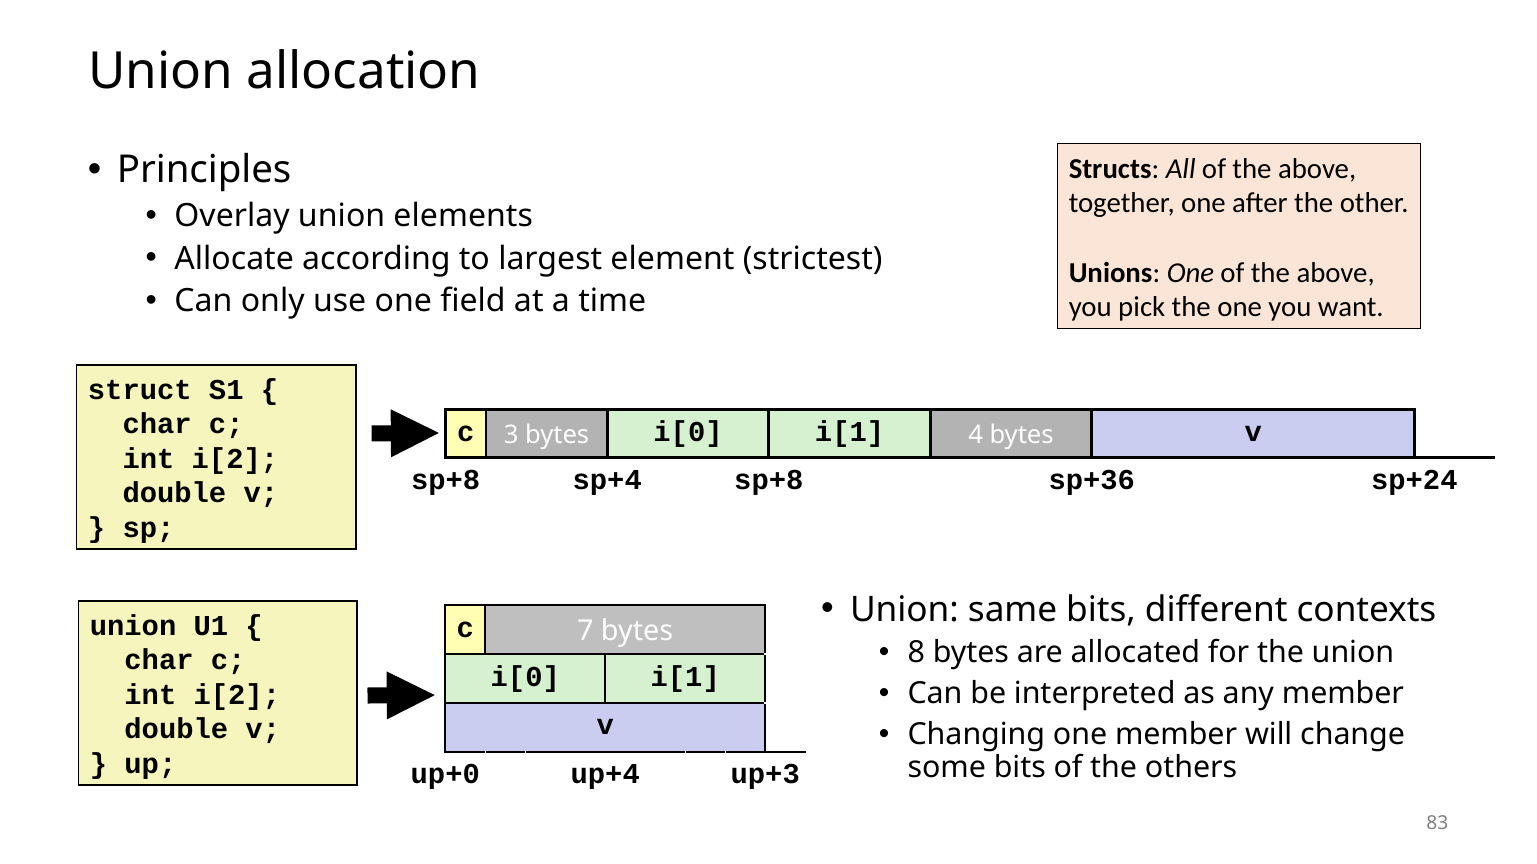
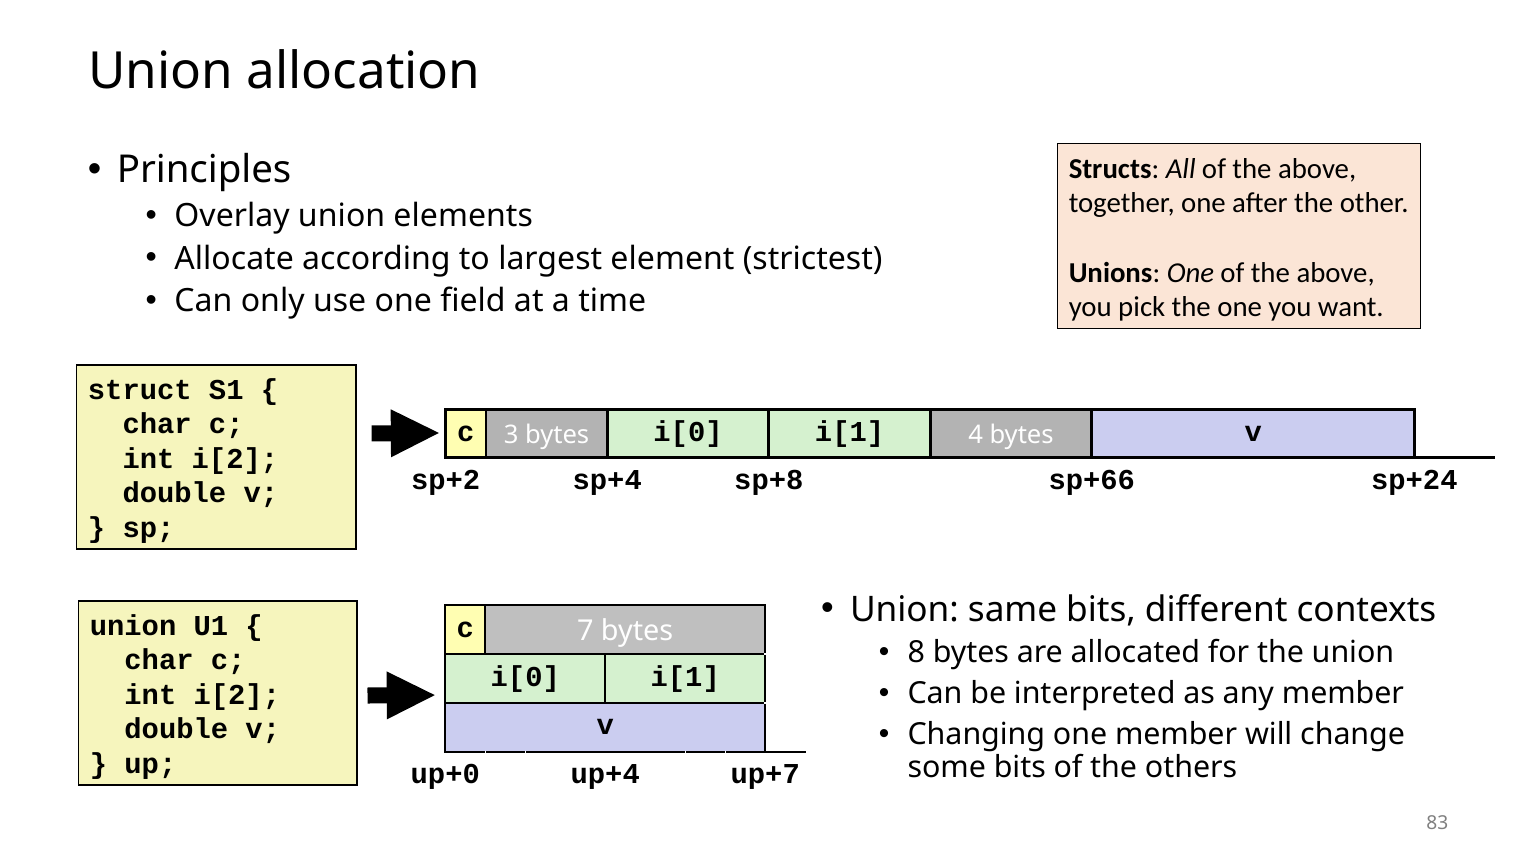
sp+8 at (446, 480): sp+8 -> sp+2
sp+36: sp+36 -> sp+66
up+3: up+3 -> up+7
